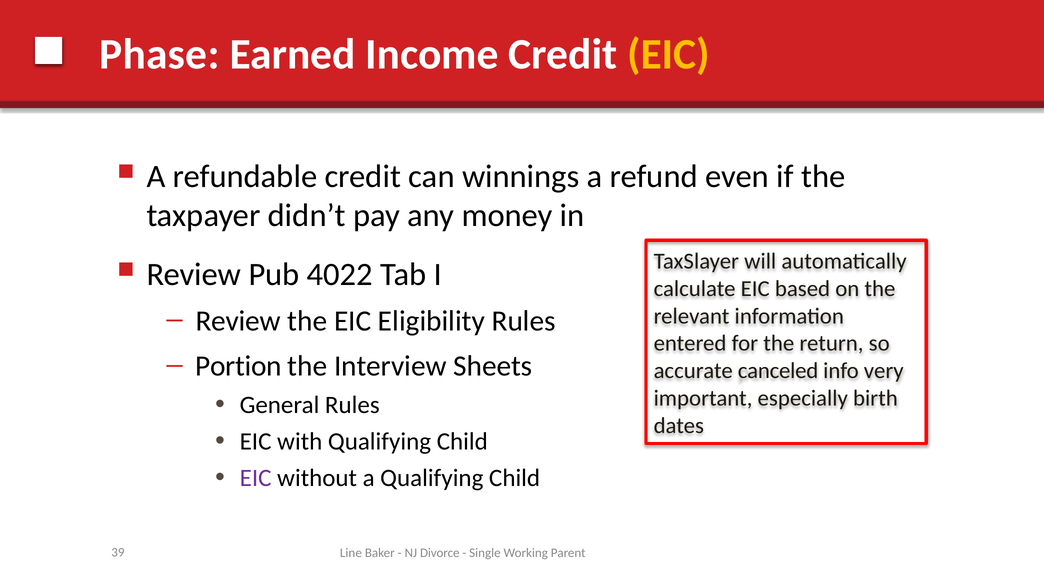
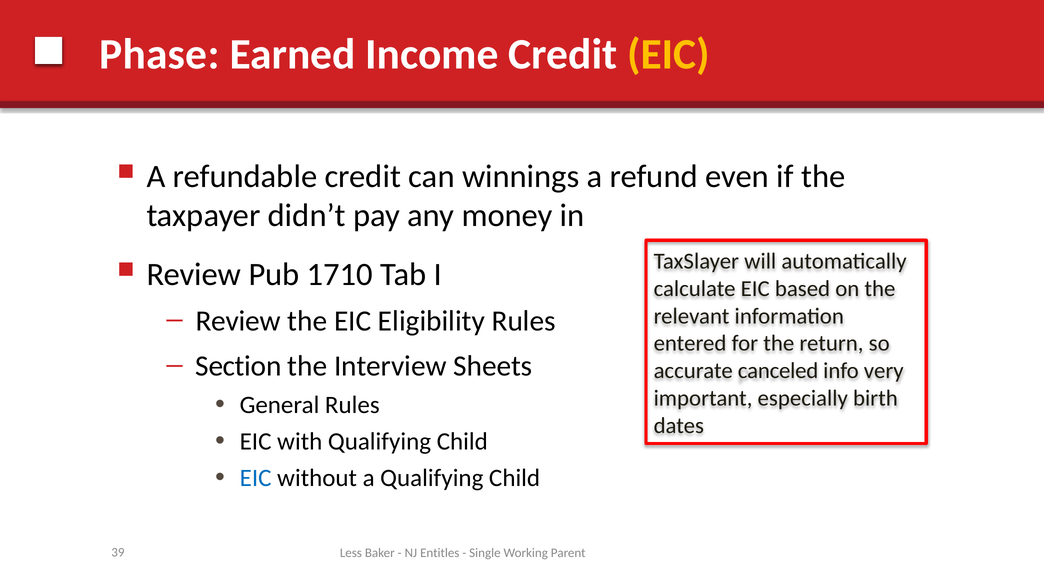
4022: 4022 -> 1710
Portion: Portion -> Section
EIC at (256, 478) colour: purple -> blue
Line: Line -> Less
Divorce: Divorce -> Entitles
